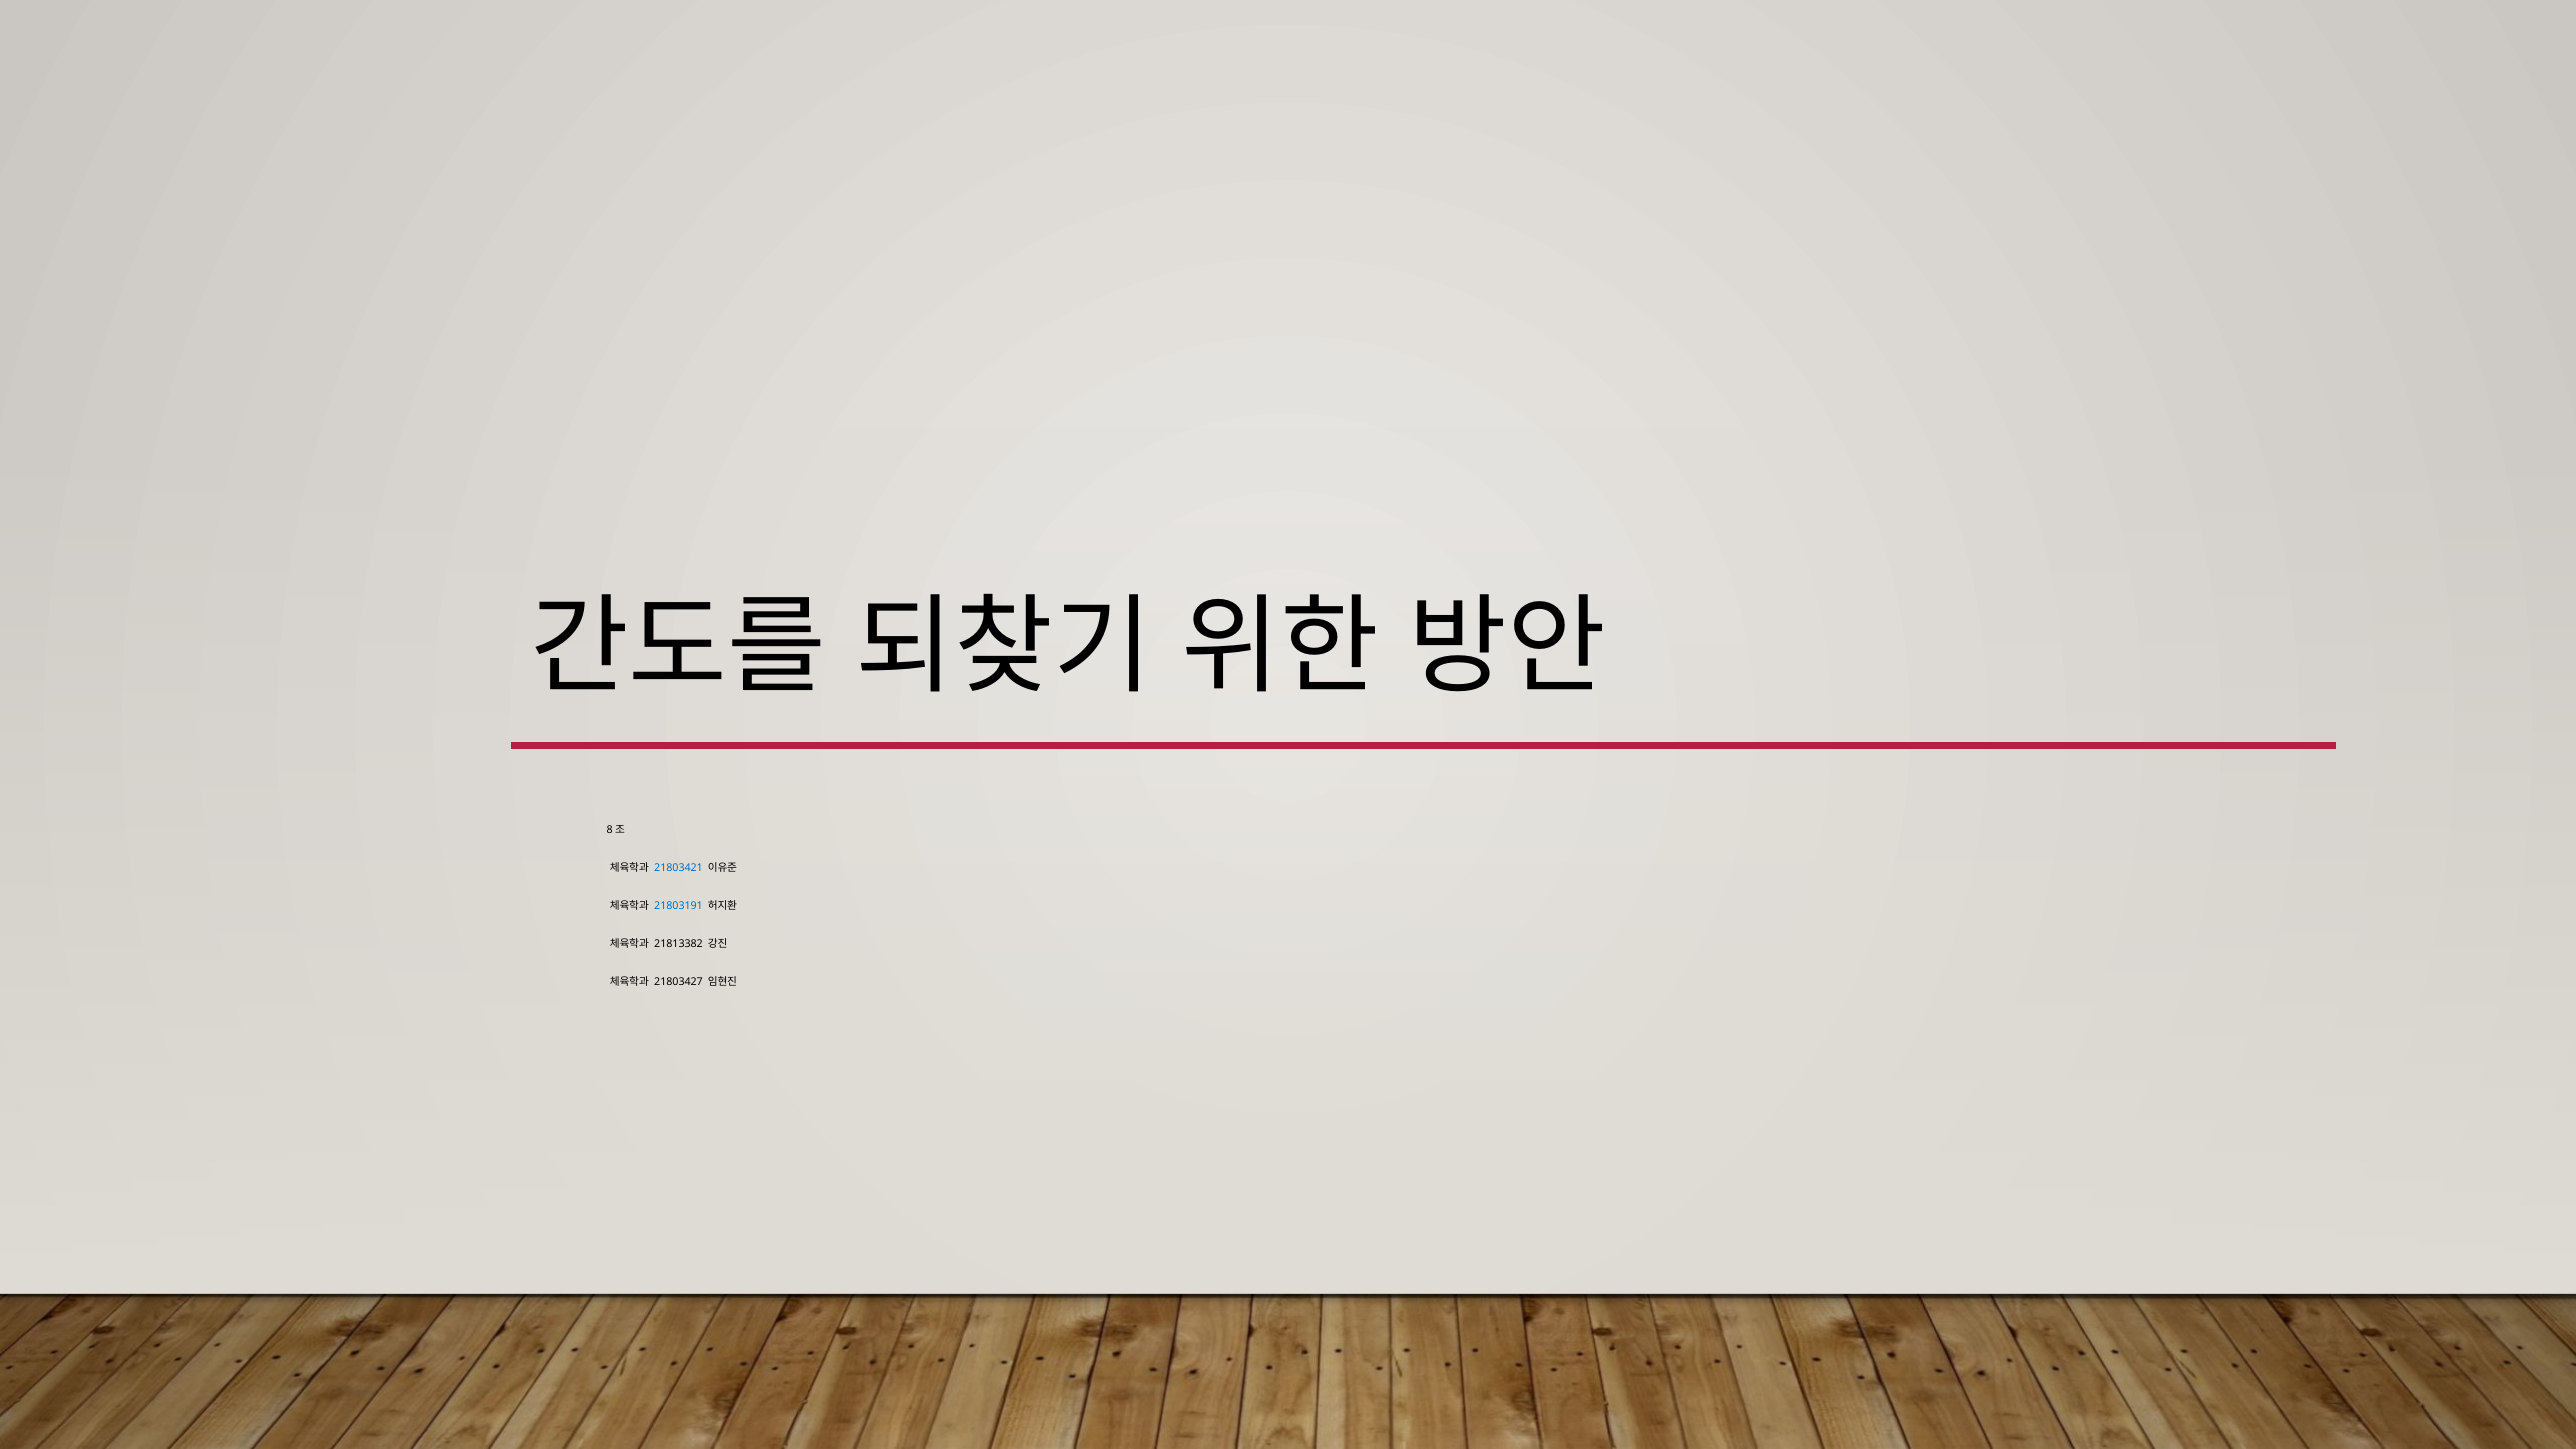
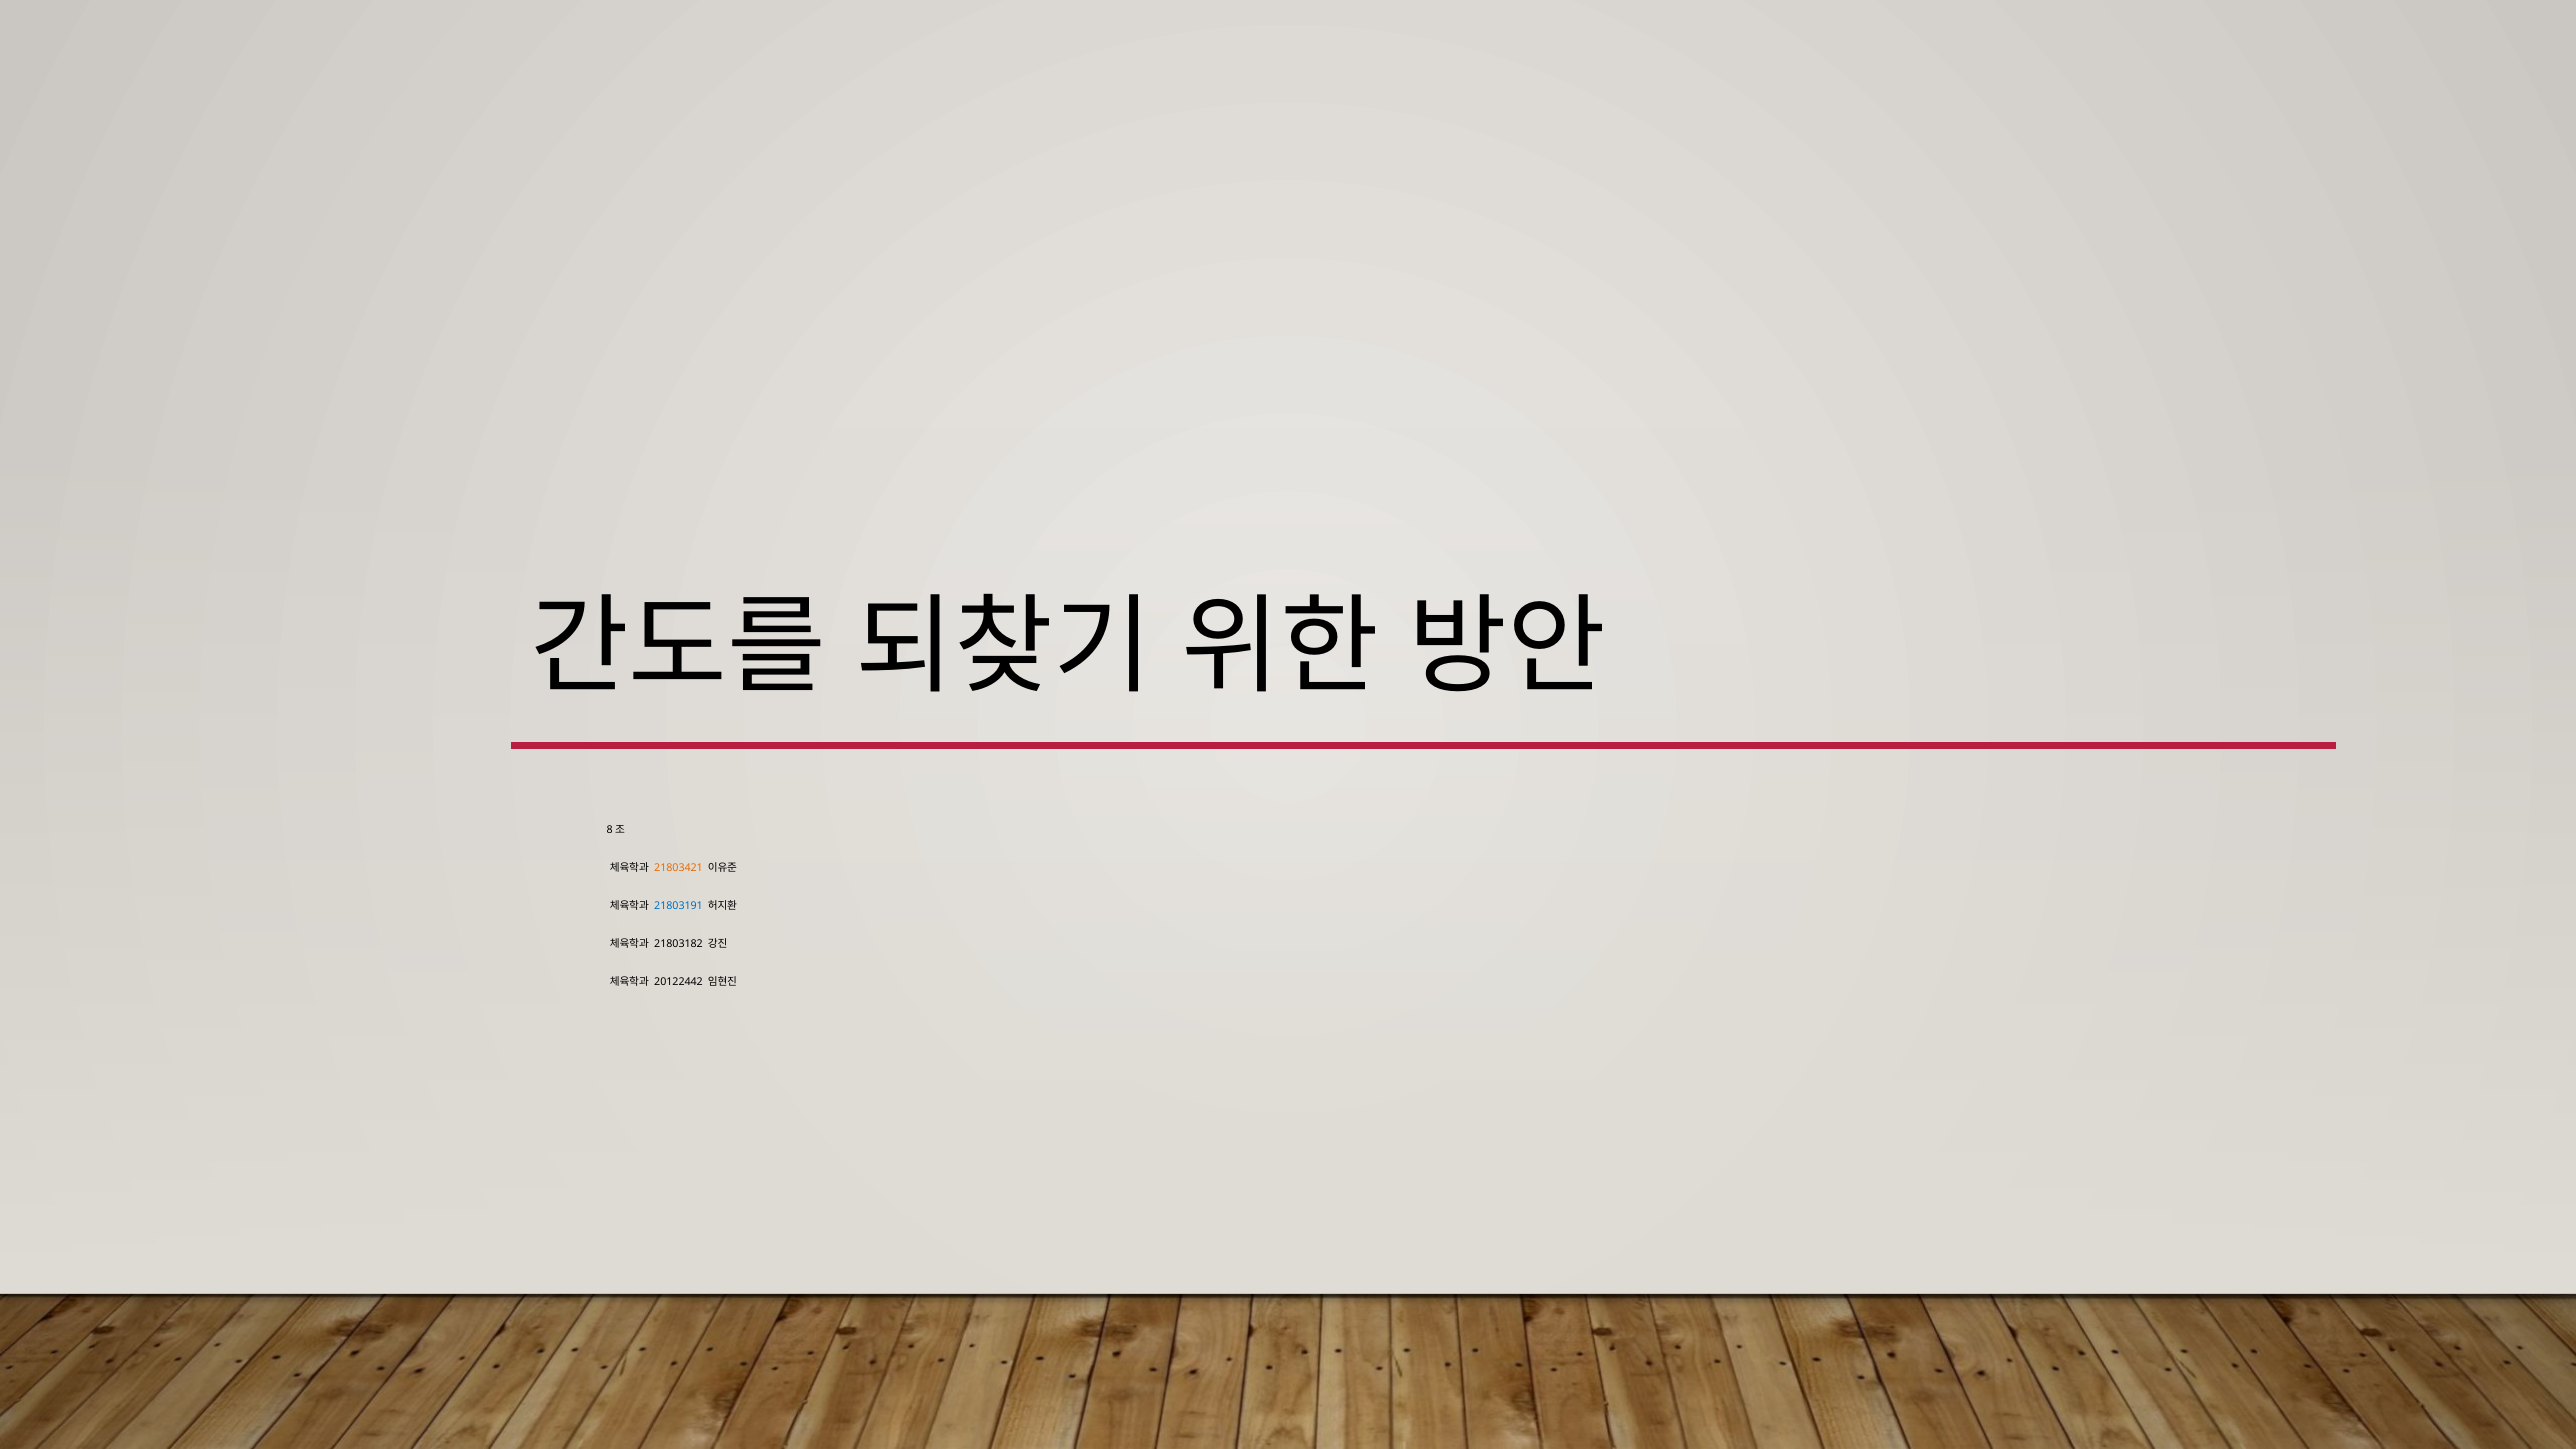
21803421 colour: blue -> orange
21813382: 21813382 -> 21803182
21803427: 21803427 -> 20122442
